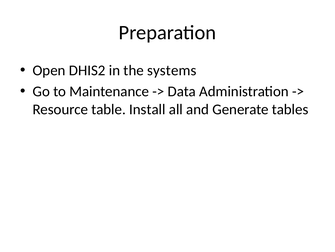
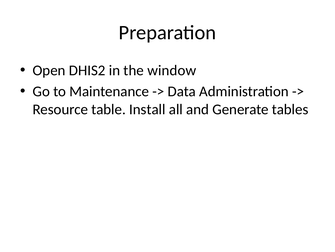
systems: systems -> window
